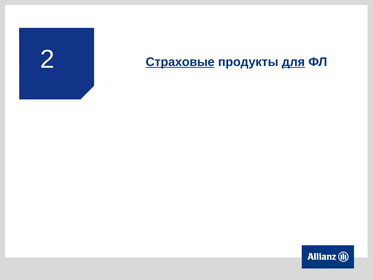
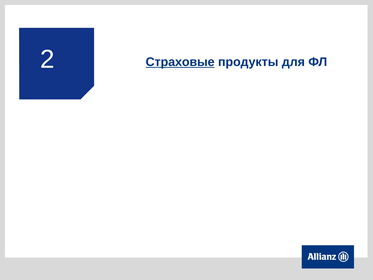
для underline: present -> none
